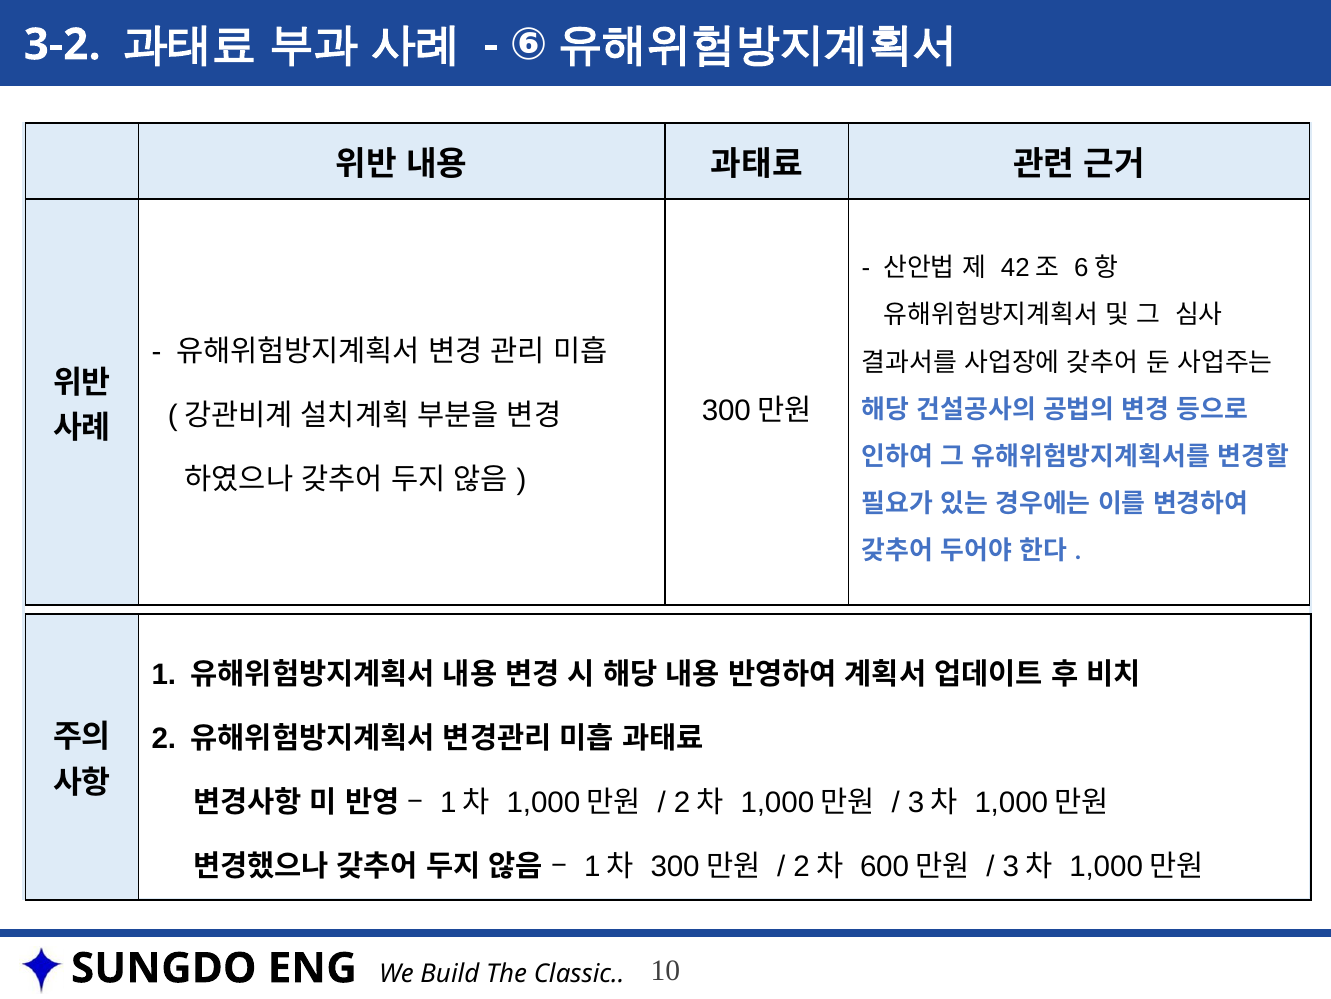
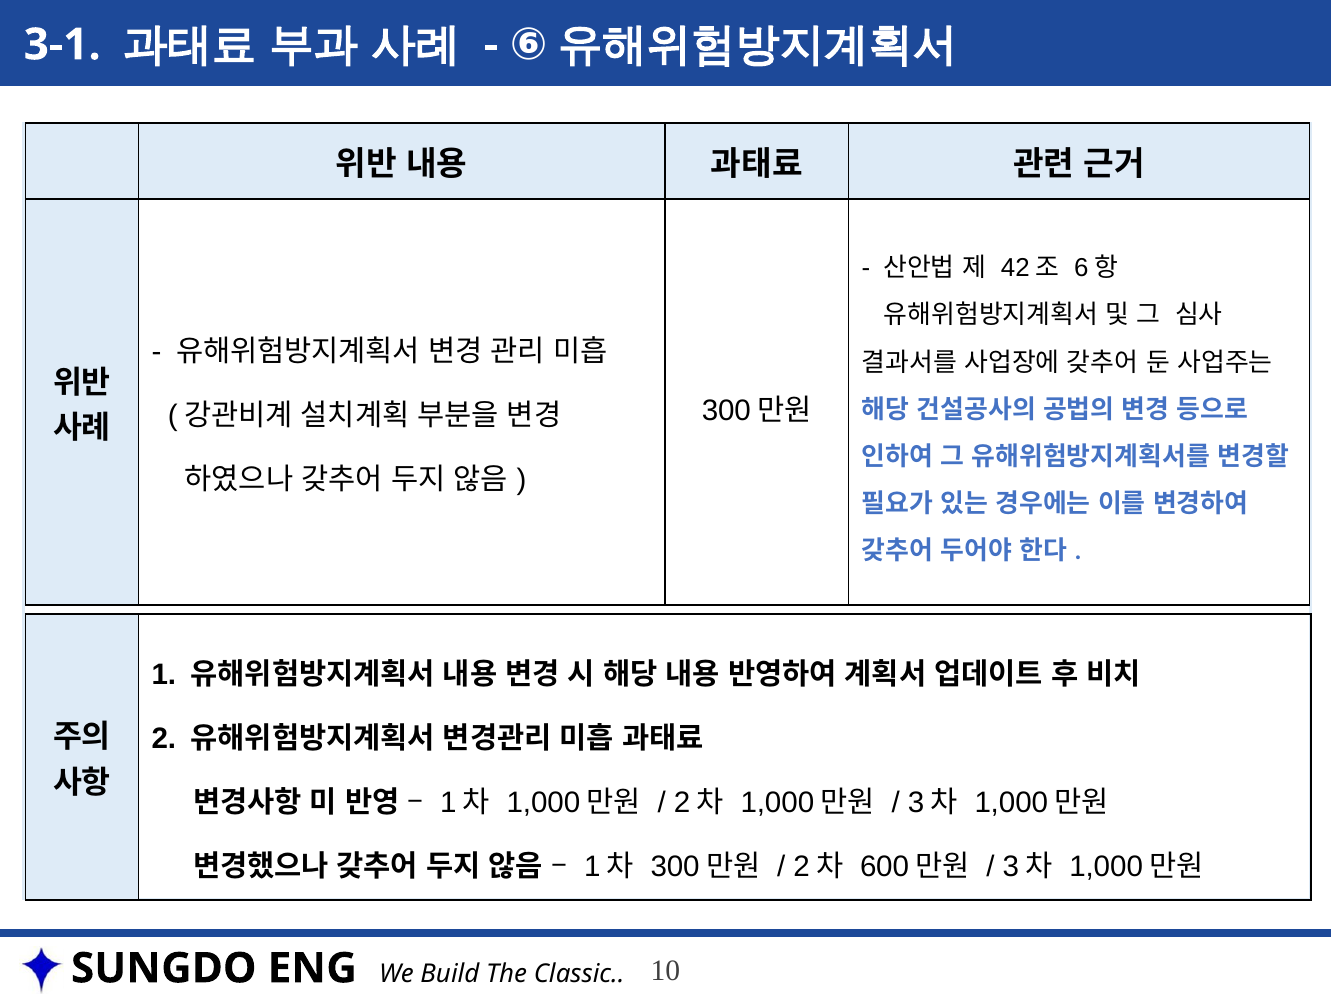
3-2: 3-2 -> 3-1
